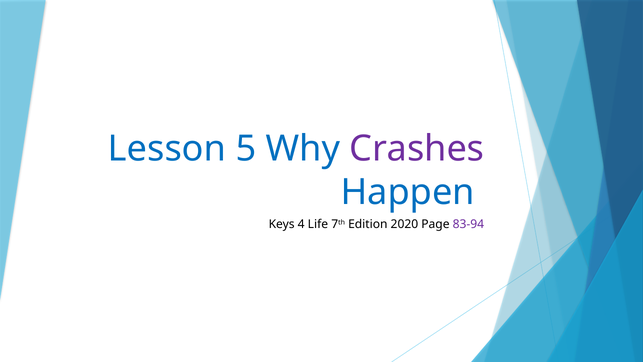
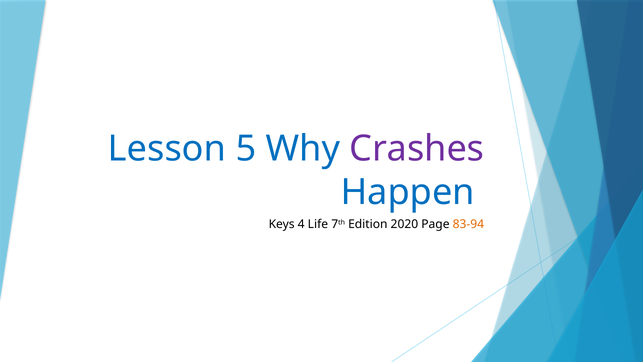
83-94 colour: purple -> orange
